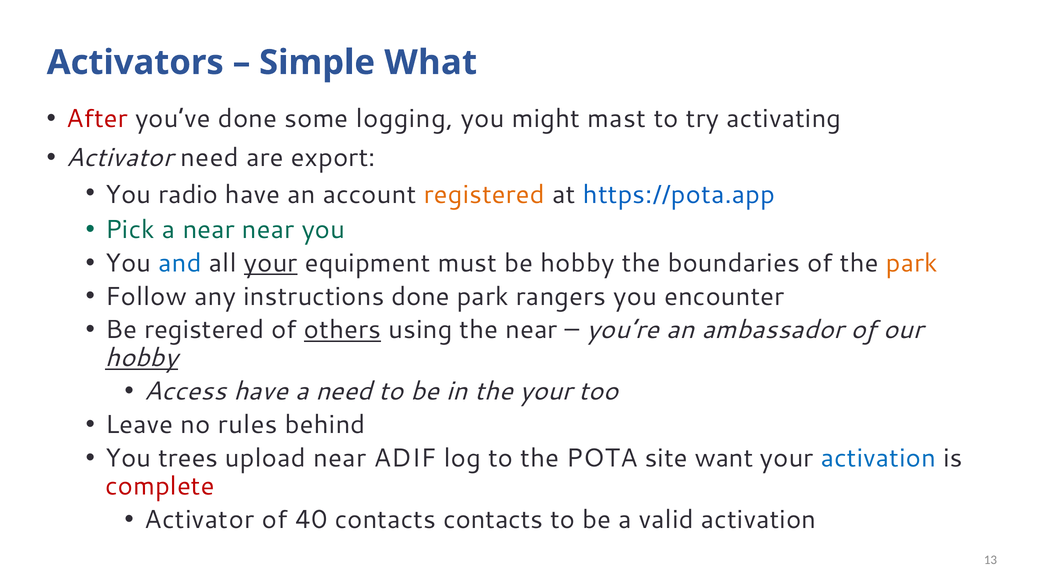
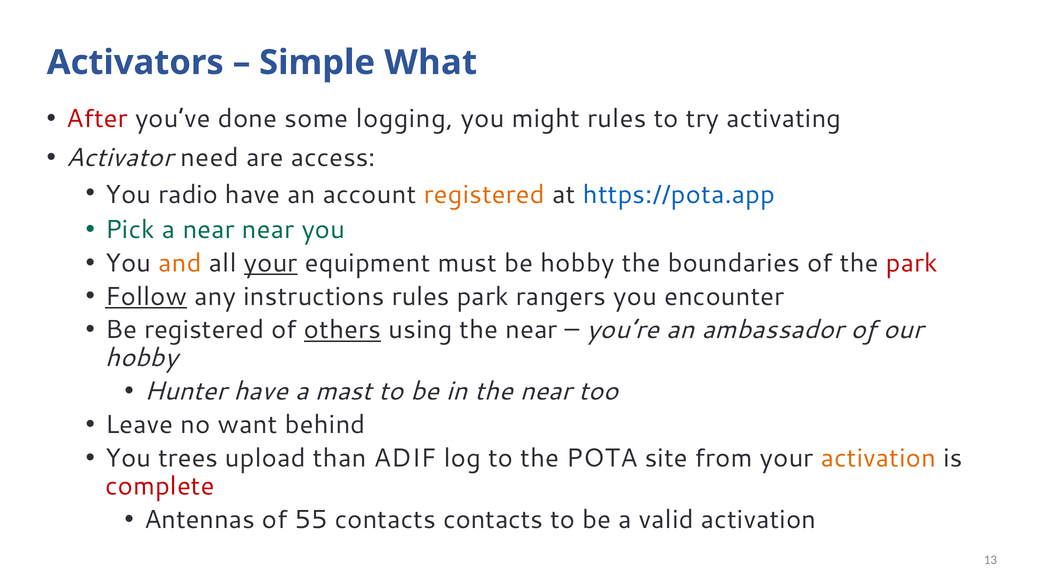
might mast: mast -> rules
export: export -> access
and colour: blue -> orange
park at (912, 263) colour: orange -> red
Follow underline: none -> present
instructions done: done -> rules
hobby at (142, 358) underline: present -> none
Access: Access -> Hunter
a need: need -> mast
in the your: your -> near
rules: rules -> want
upload near: near -> than
want: want -> from
activation at (878, 458) colour: blue -> orange
Activator at (199, 519): Activator -> Antennas
40: 40 -> 55
